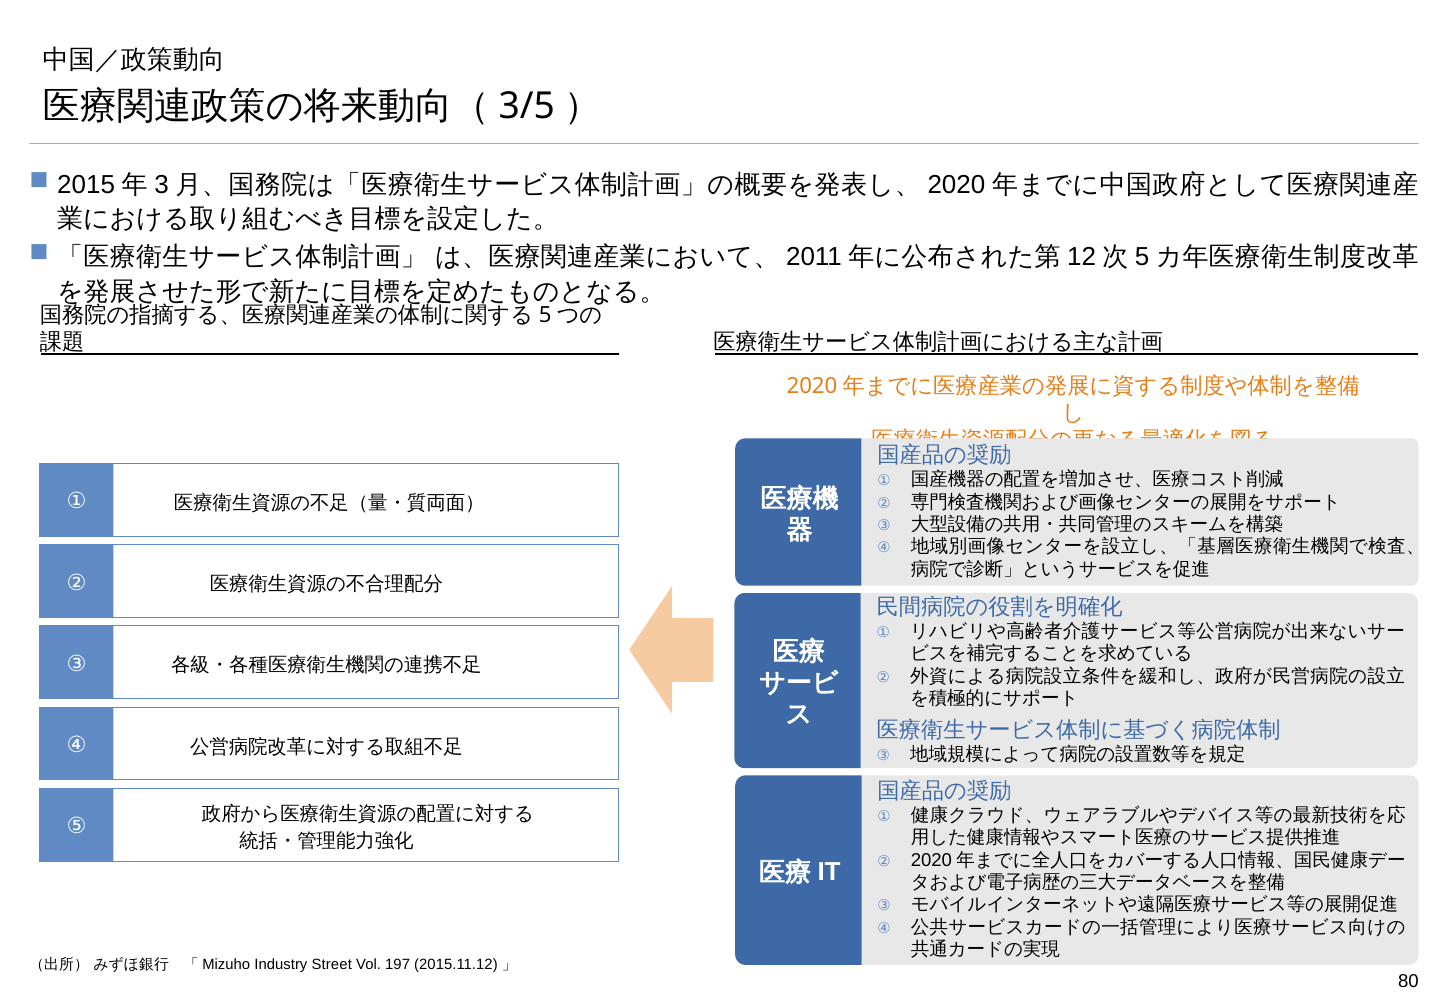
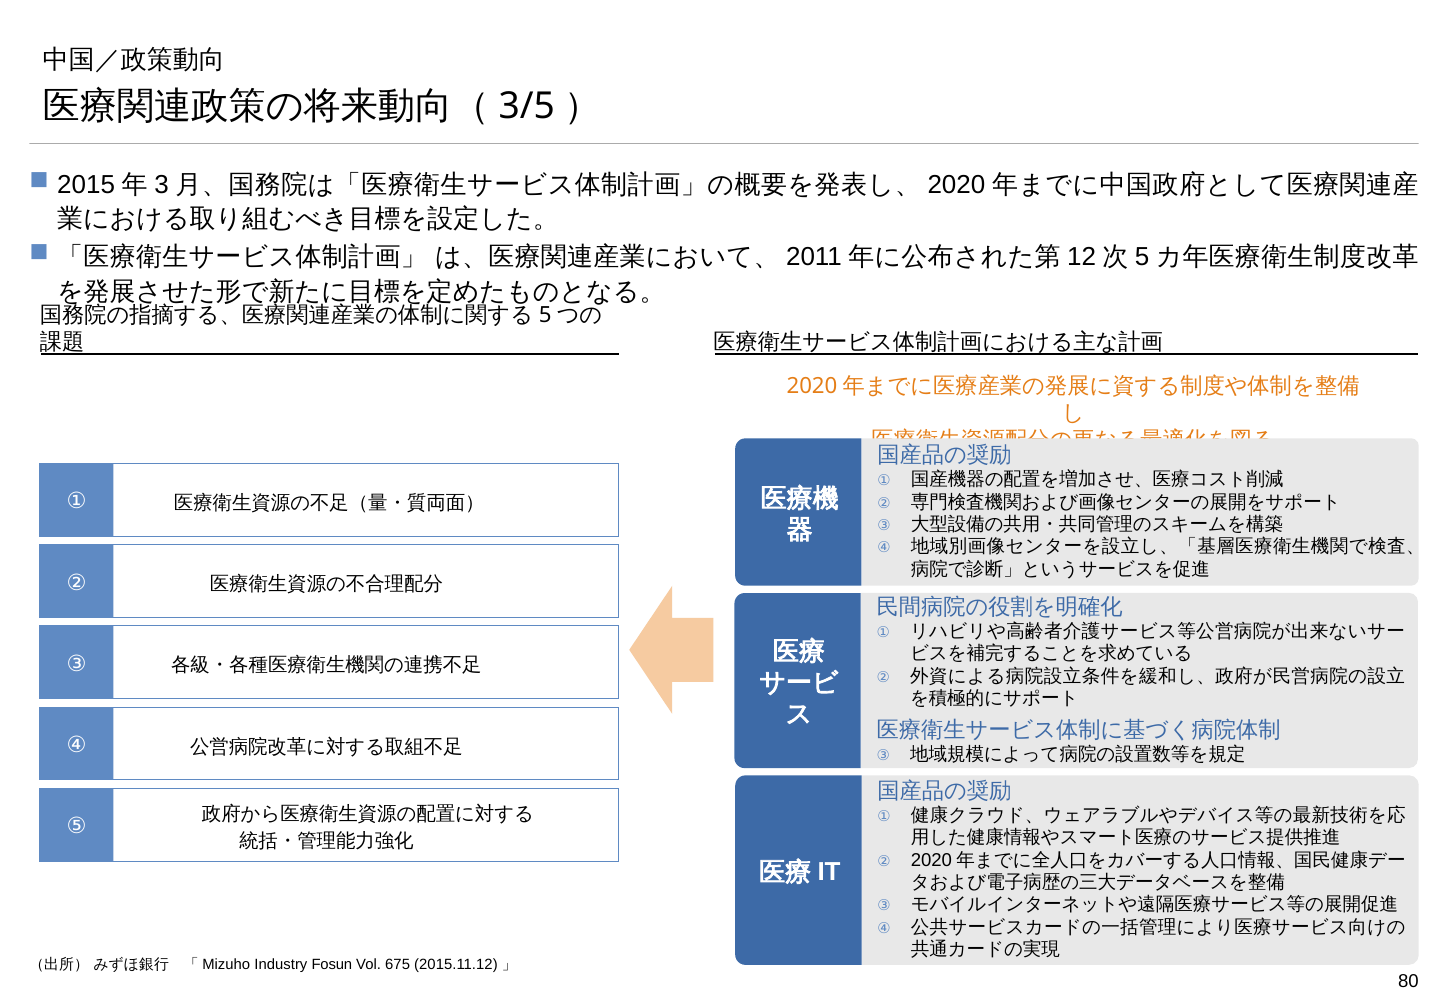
Street: Street -> Fosun
197: 197 -> 675
